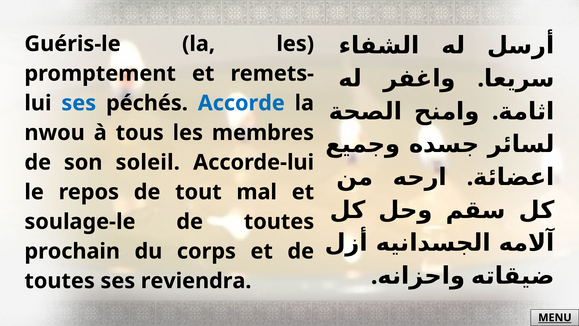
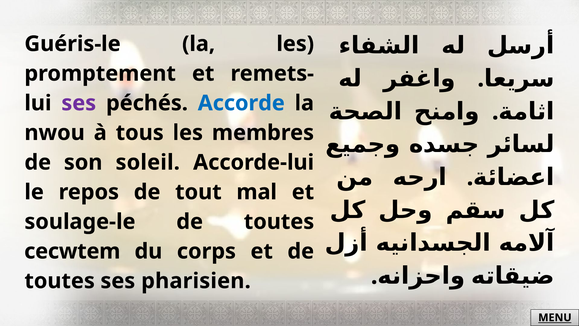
ses at (79, 103) colour: blue -> purple
prochain: prochain -> cecwtem
reviendra: reviendra -> pharisien
